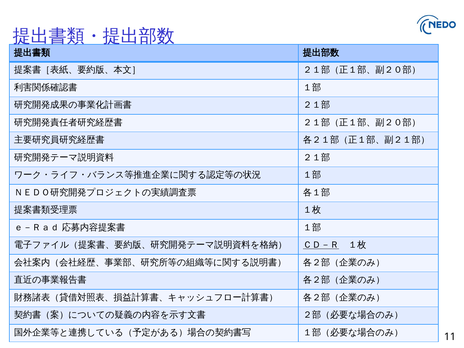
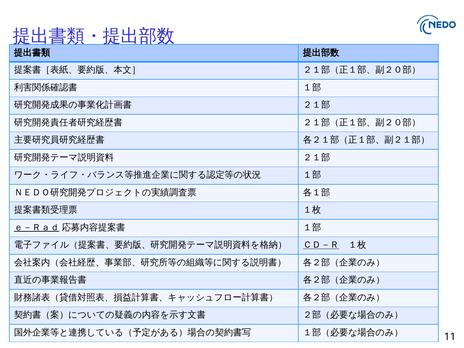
ｅ－Ｒａｄ underline: none -> present
